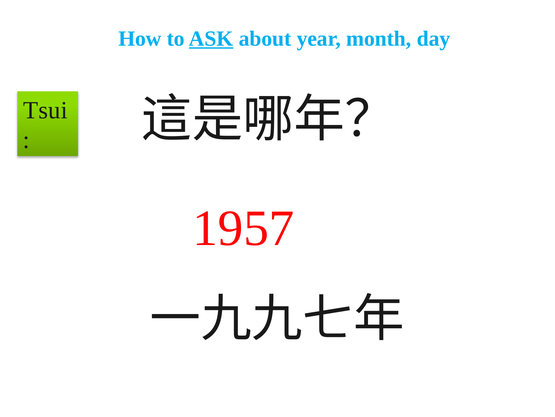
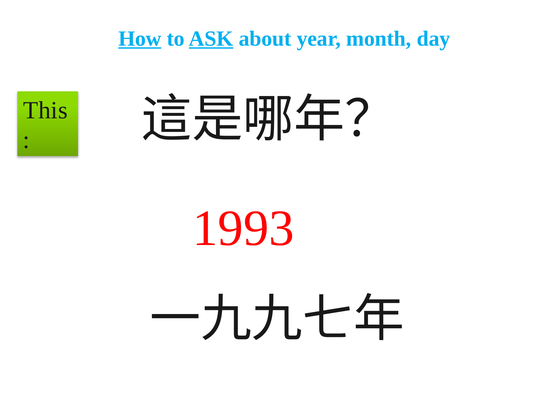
How underline: none -> present
Tsui: Tsui -> This
1957: 1957 -> 1993
